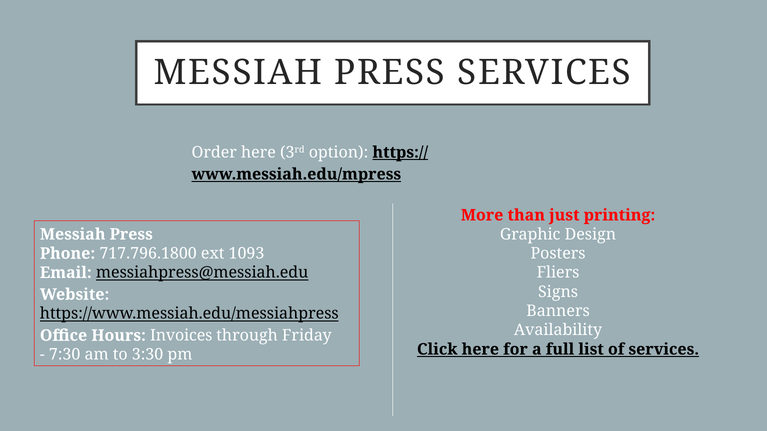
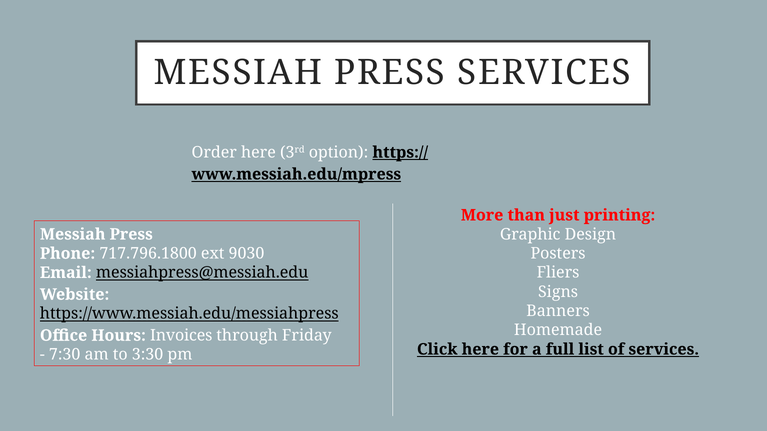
1093: 1093 -> 9030
Availability: Availability -> Homemade
